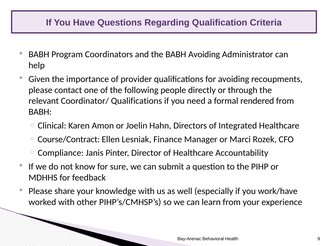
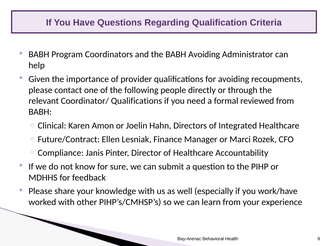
rendered: rendered -> reviewed
Course/Contract: Course/Contract -> Future/Contract
